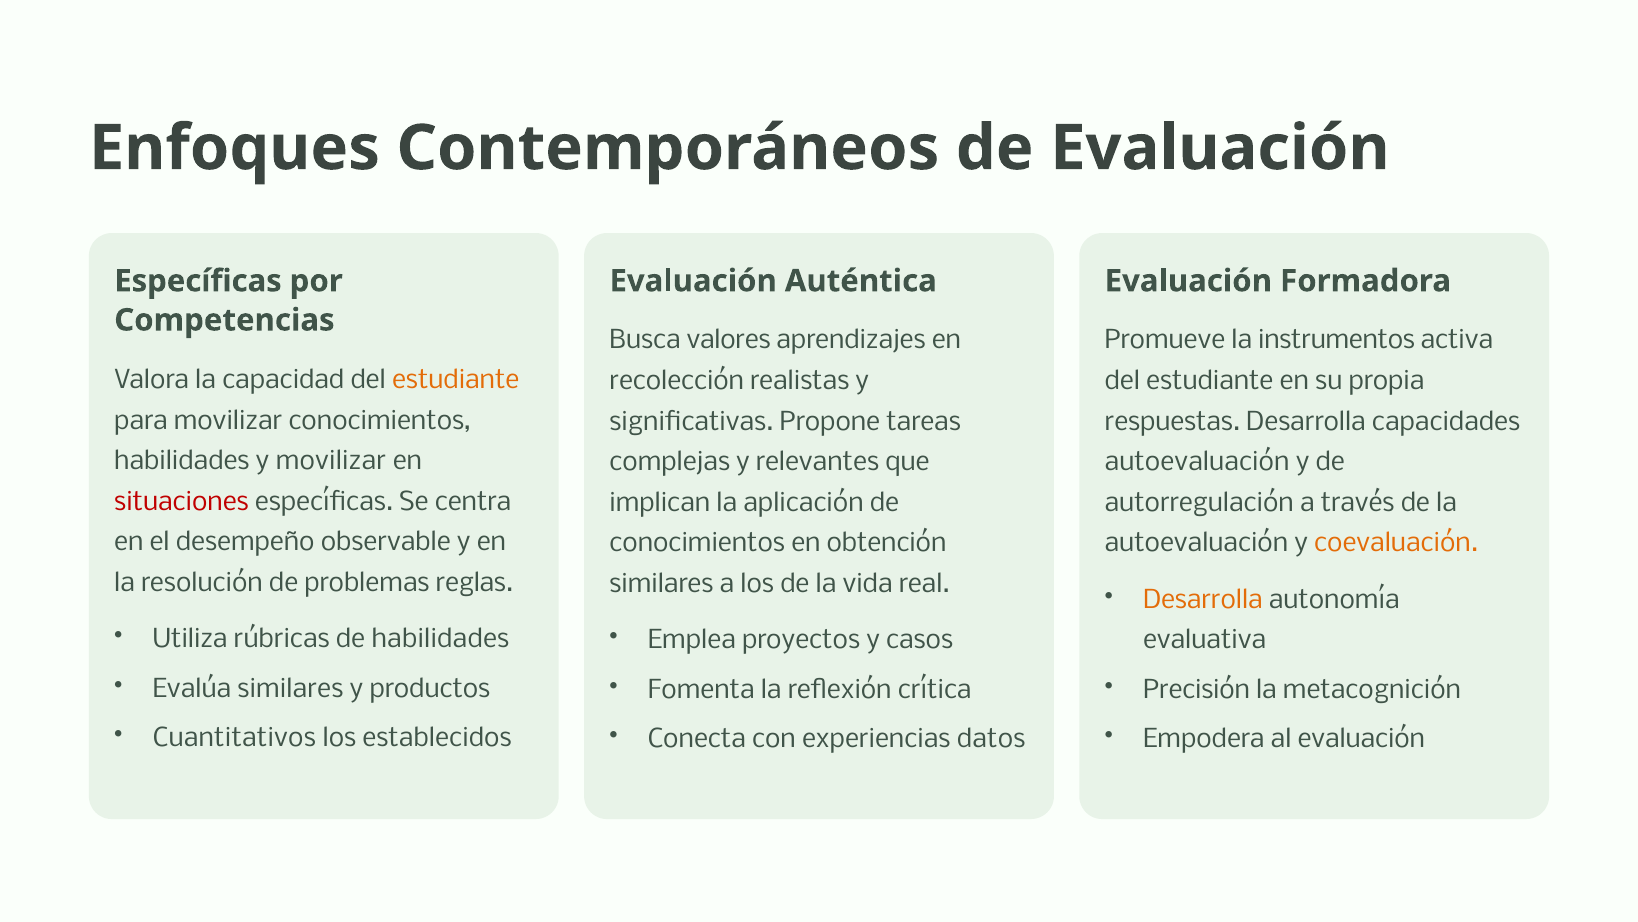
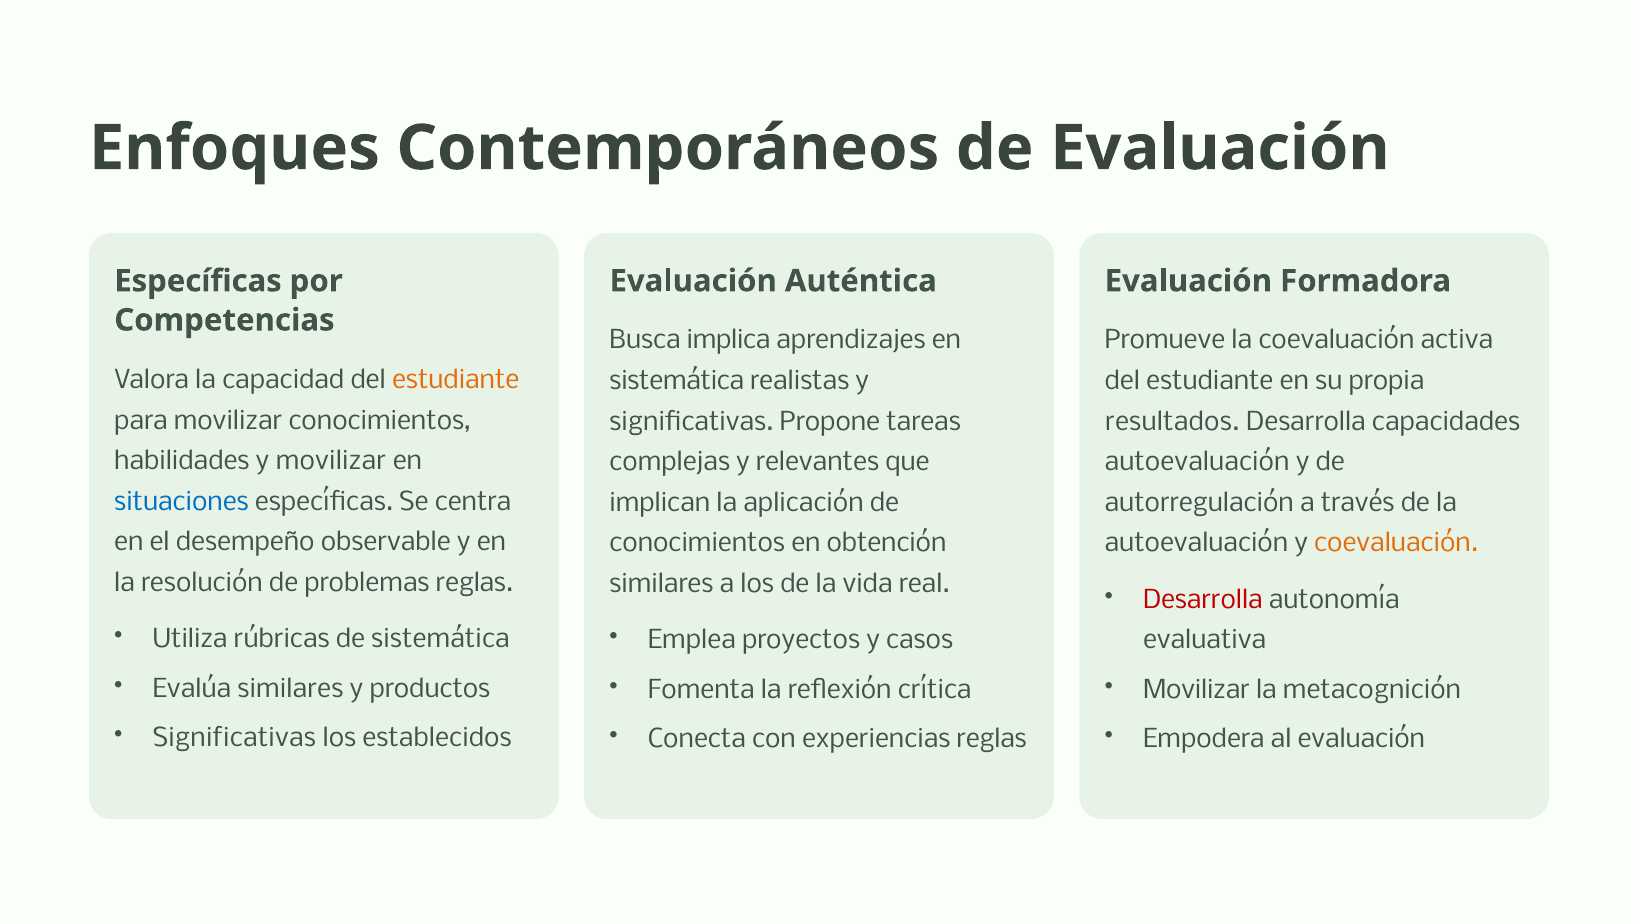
valores: valores -> implica
la instrumentos: instrumentos -> coevaluación
recolección at (677, 381): recolección -> sistemática
respuestas: respuestas -> resultados
situaciones colour: red -> blue
Desarrolla at (1203, 600) colour: orange -> red
de habilidades: habilidades -> sistemática
Precisión at (1196, 690): Precisión -> Movilizar
Cuantitativos at (234, 738): Cuantitativos -> Significativas
experiencias datos: datos -> reglas
